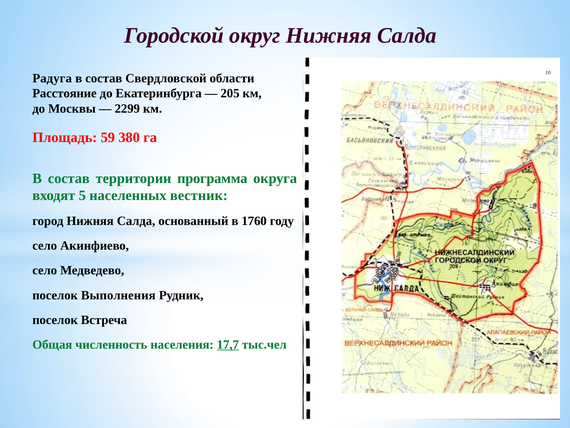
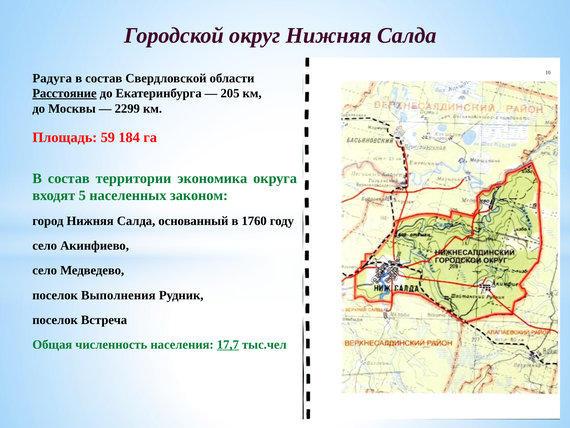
Расстояние underline: none -> present
380: 380 -> 184
программа: программа -> экономика
вестник: вестник -> законом
